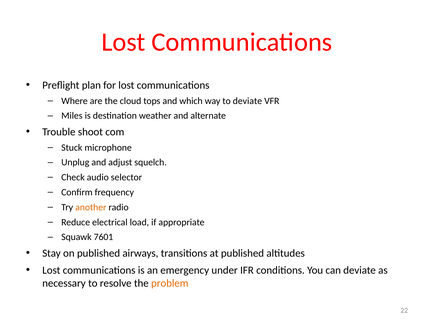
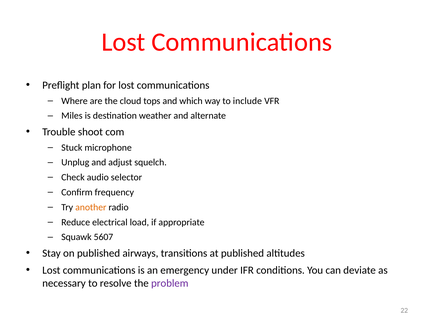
to deviate: deviate -> include
7601: 7601 -> 5607
problem colour: orange -> purple
